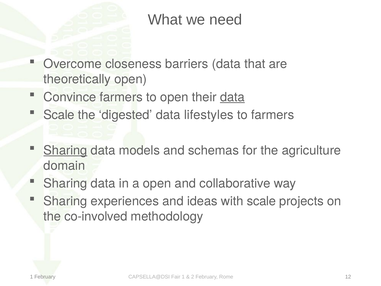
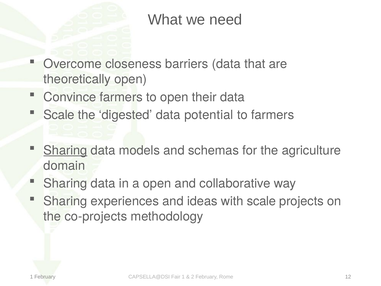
data at (232, 97) underline: present -> none
lifestyles: lifestyles -> potential
co-involved: co-involved -> co-projects
